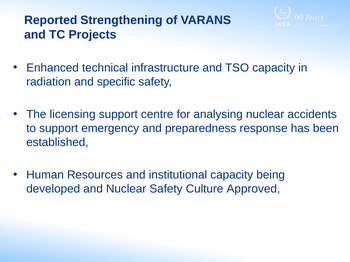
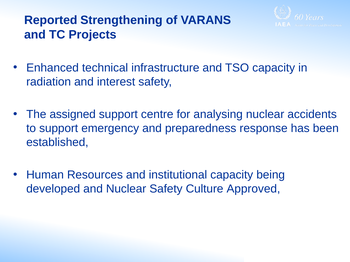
specific: specific -> interest
licensing: licensing -> assigned
